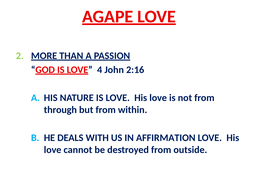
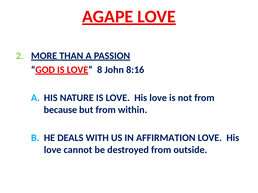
4: 4 -> 8
2:16: 2:16 -> 8:16
through: through -> because
